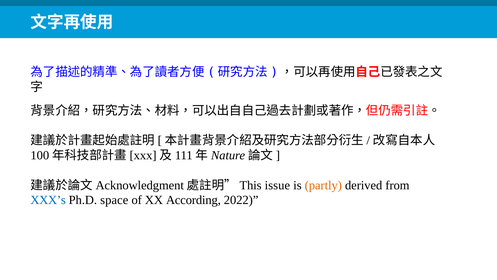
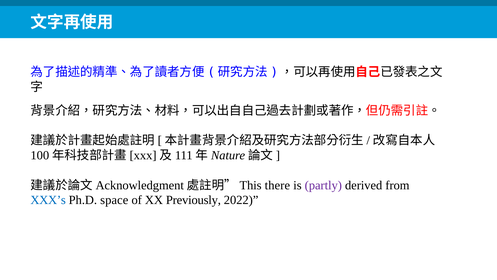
issue: issue -> there
partly colour: orange -> purple
According: According -> Previously
